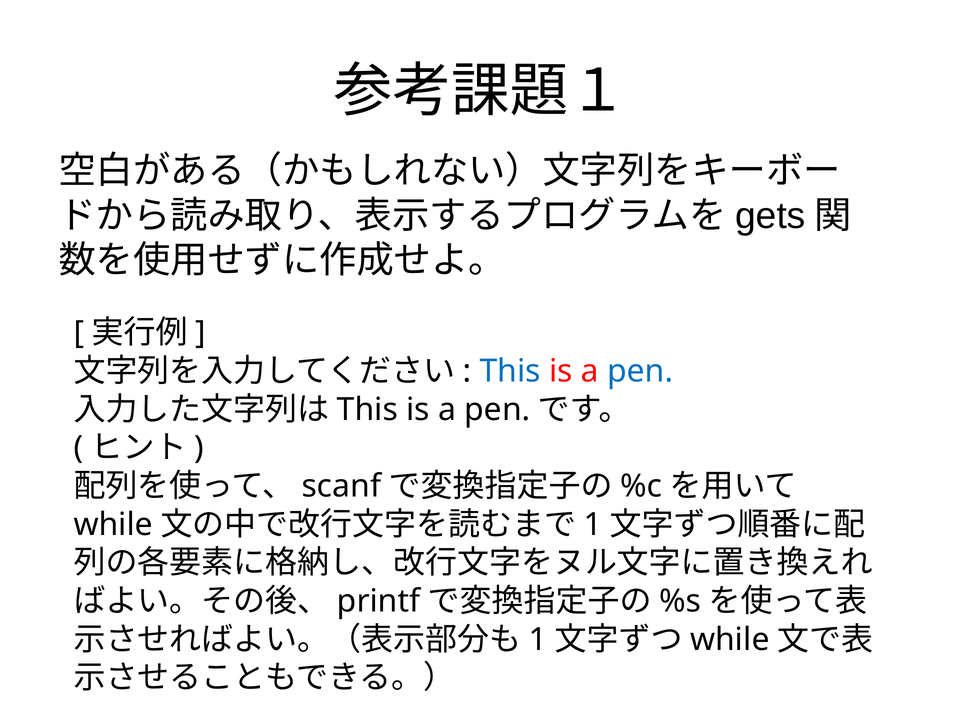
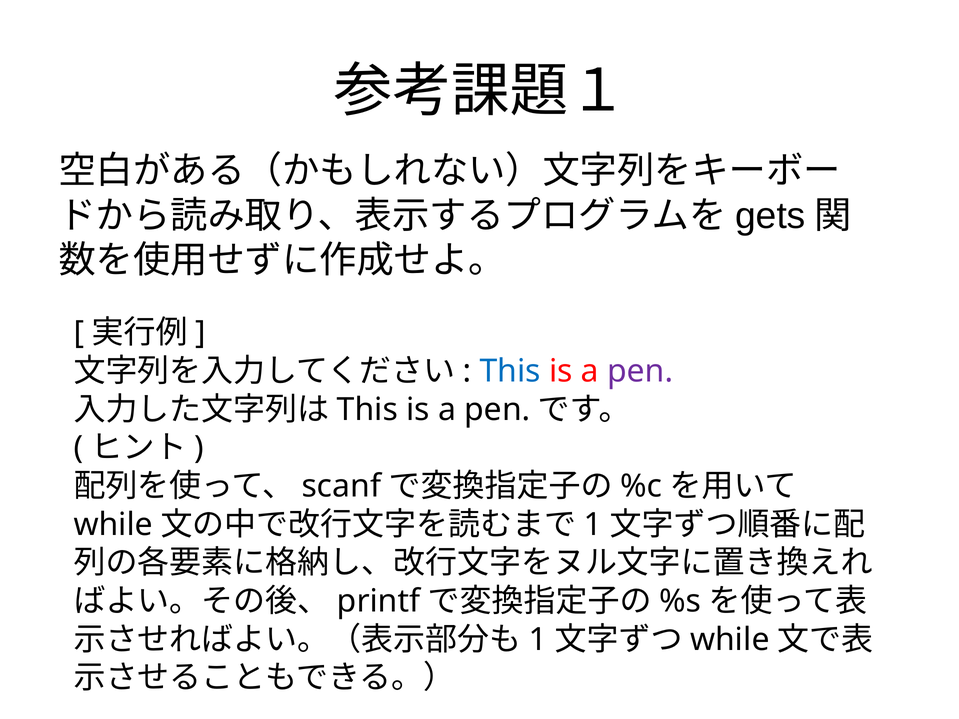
pen at (640, 371) colour: blue -> purple
